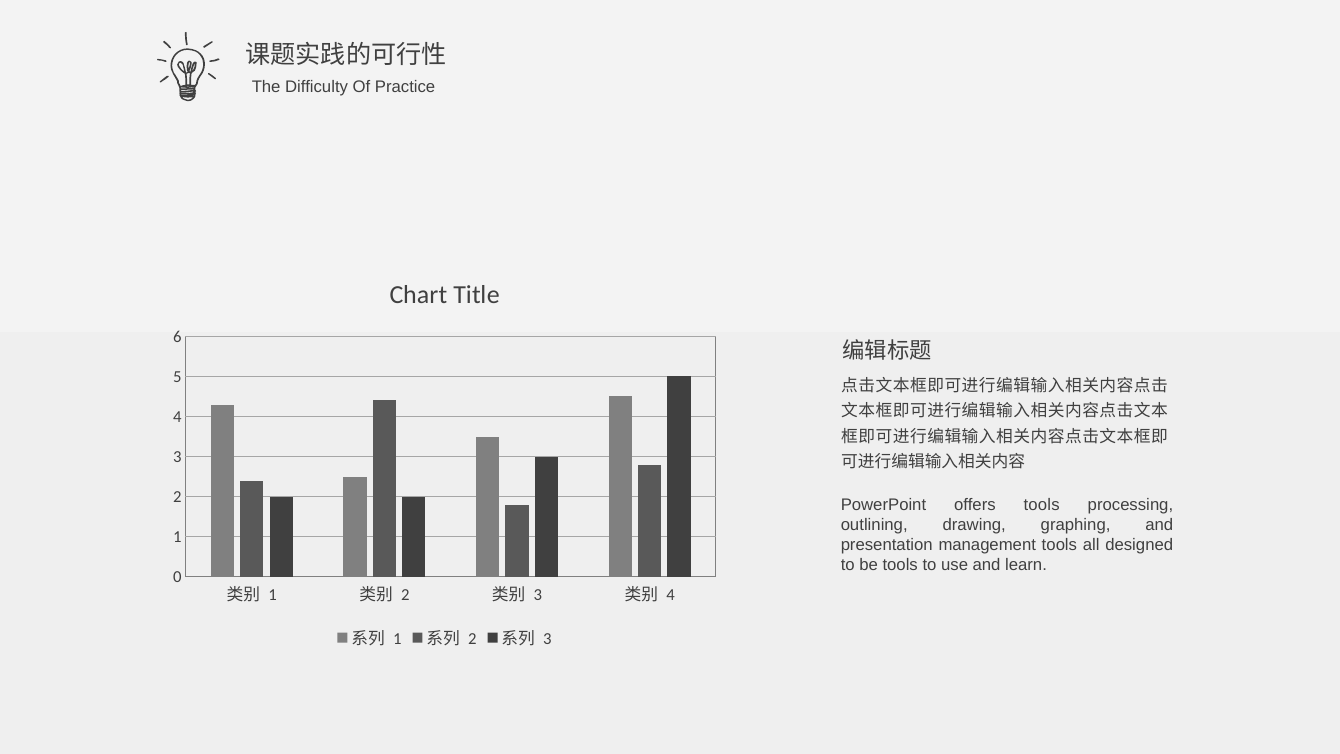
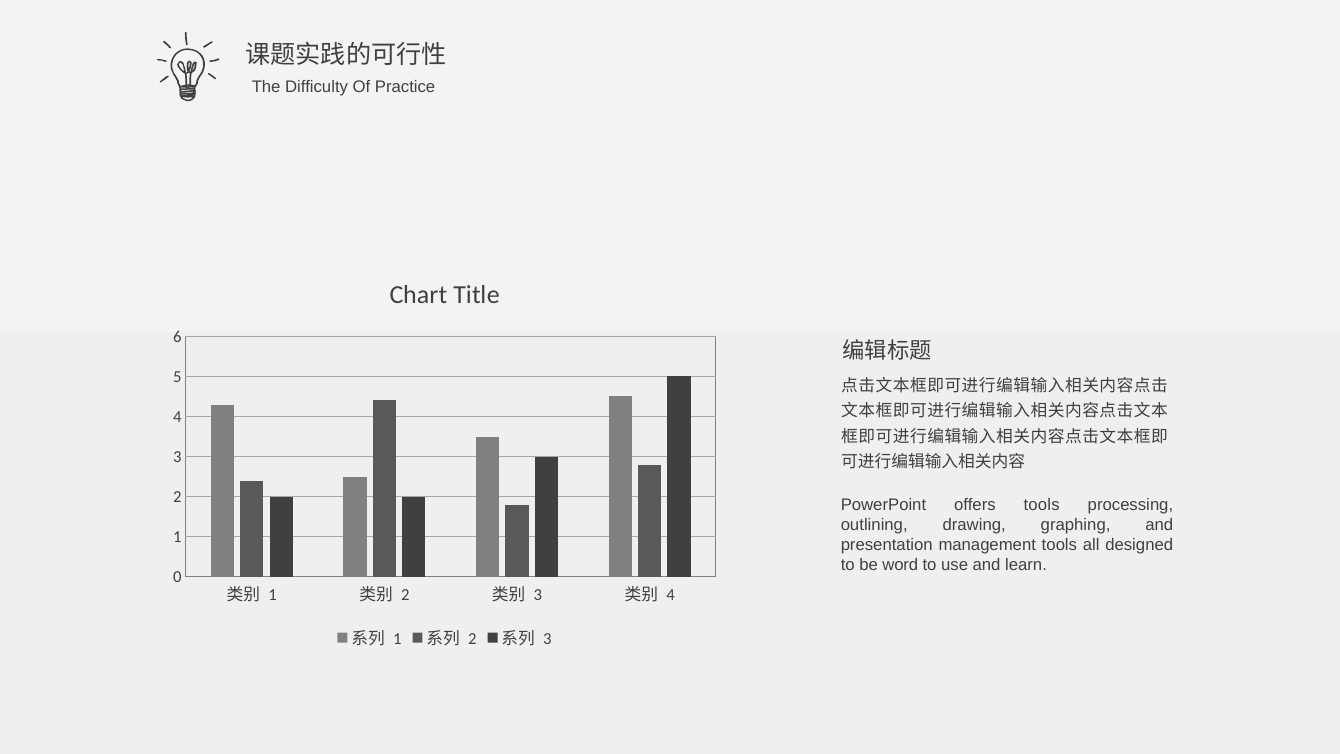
be tools: tools -> word
